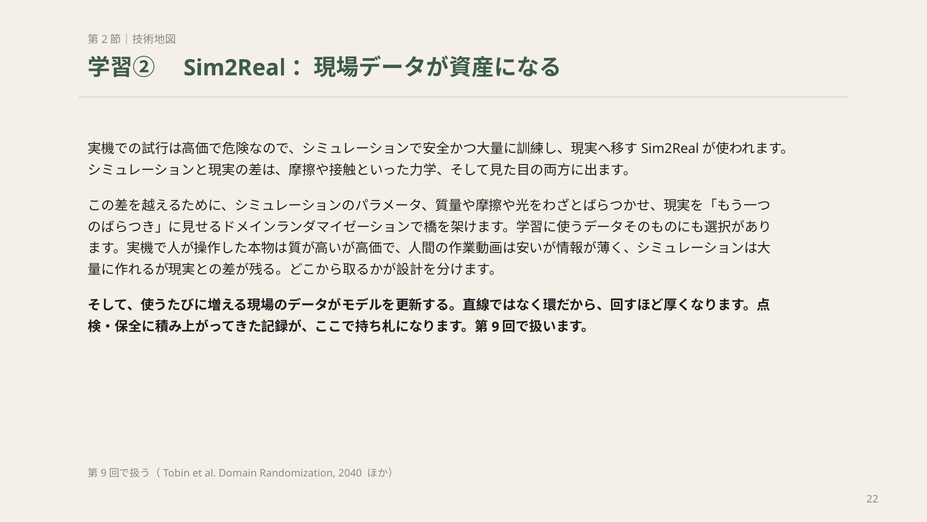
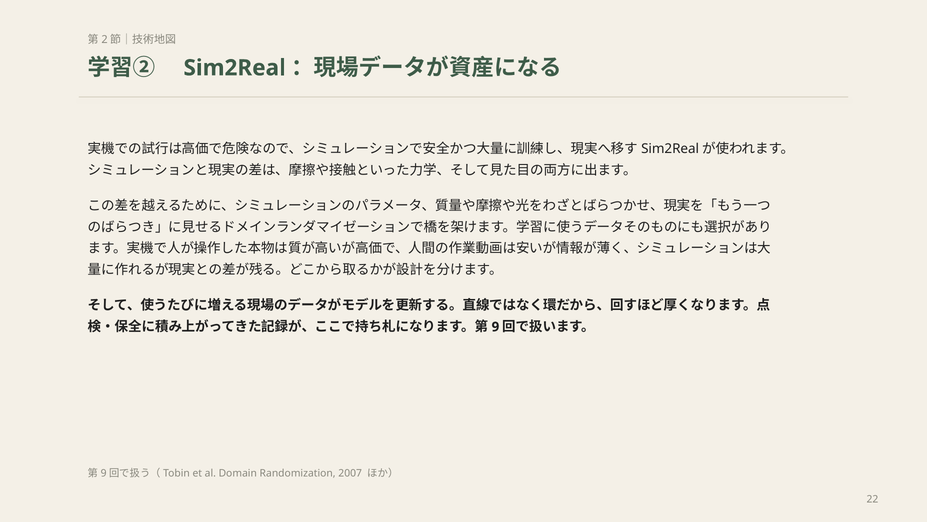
2040: 2040 -> 2007
